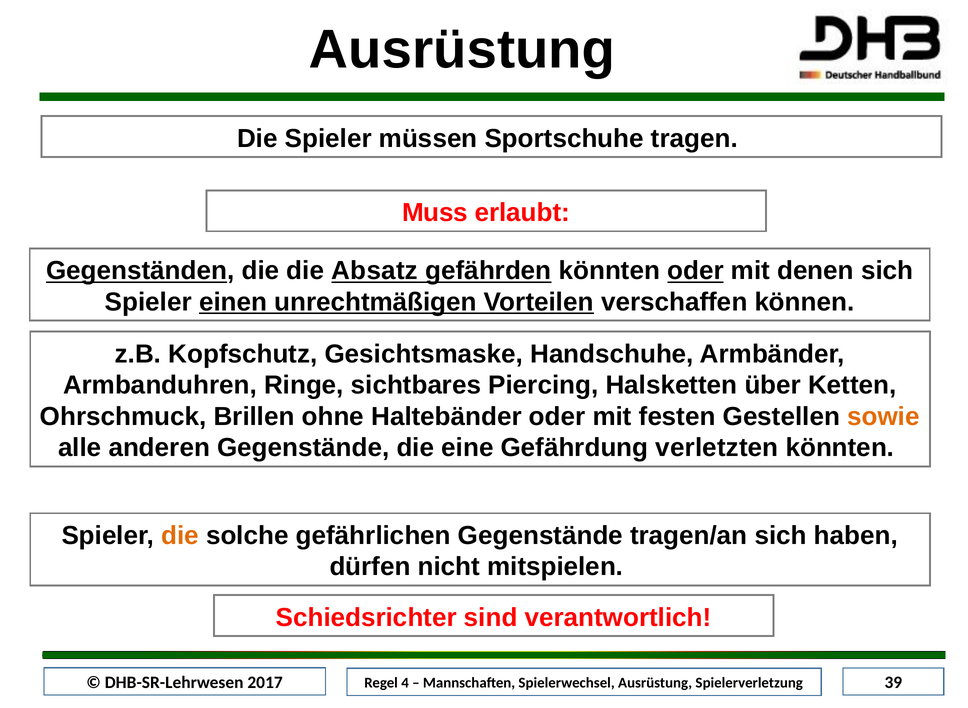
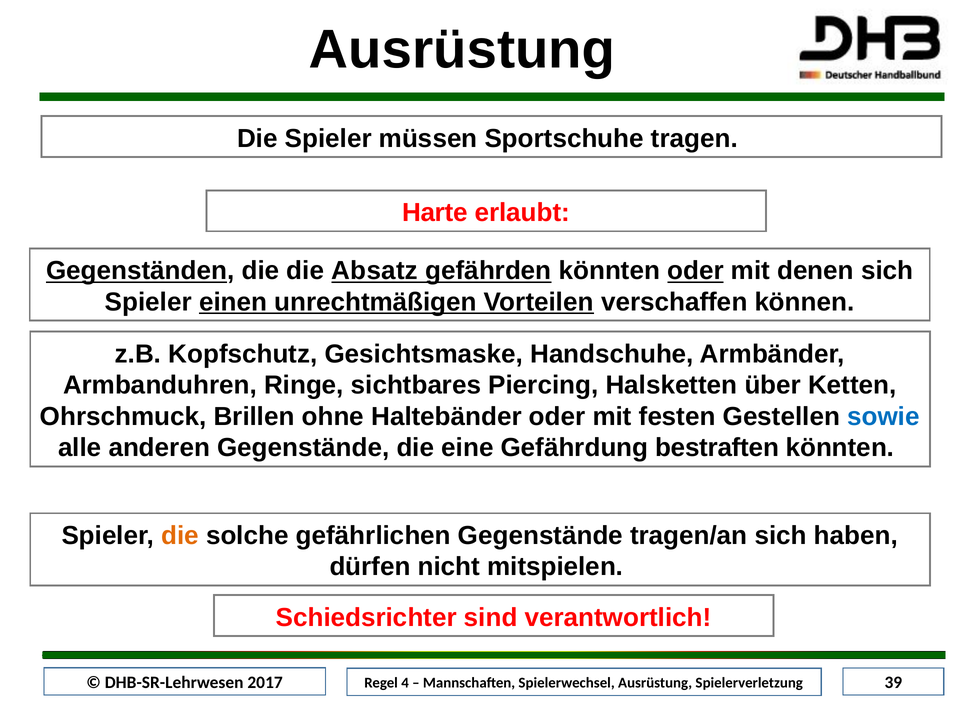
Muss: Muss -> Harte
sowie colour: orange -> blue
verletzten: verletzten -> bestraften
